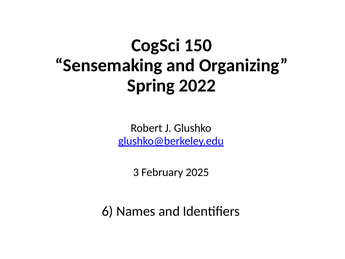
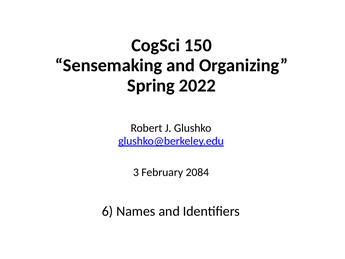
2025: 2025 -> 2084
